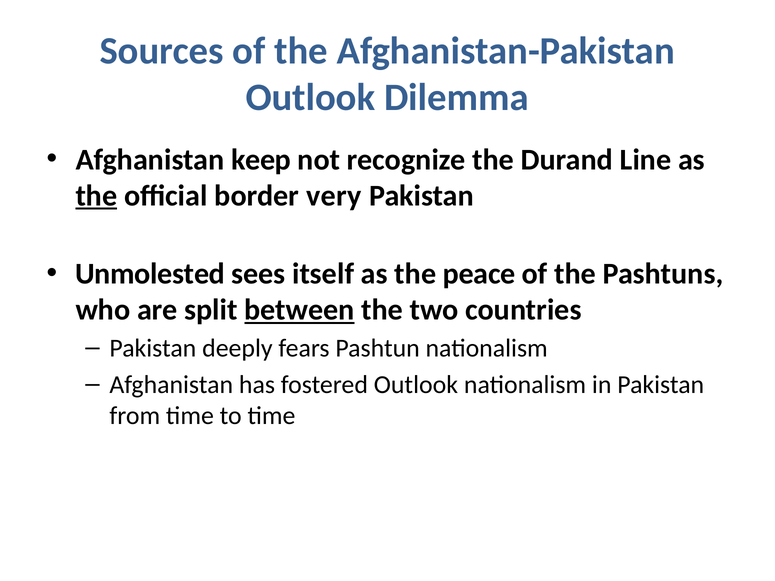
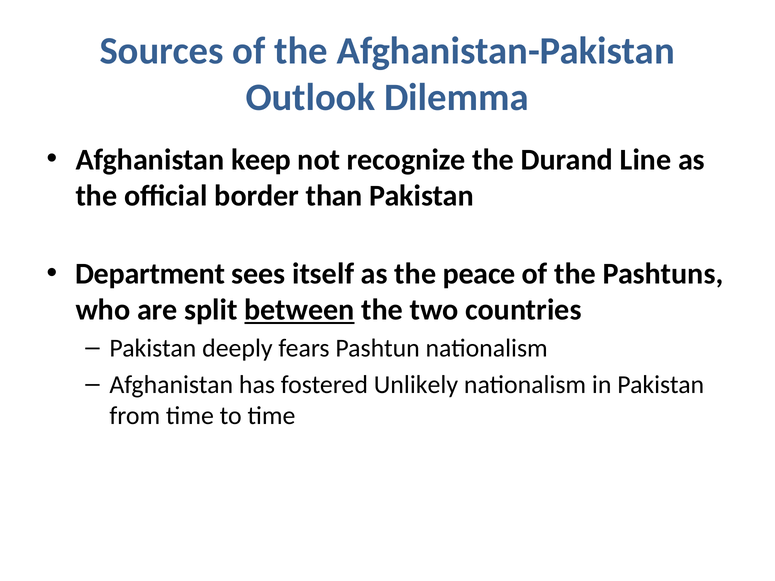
the at (96, 196) underline: present -> none
very: very -> than
Unmolested: Unmolested -> Department
fostered Outlook: Outlook -> Unlikely
